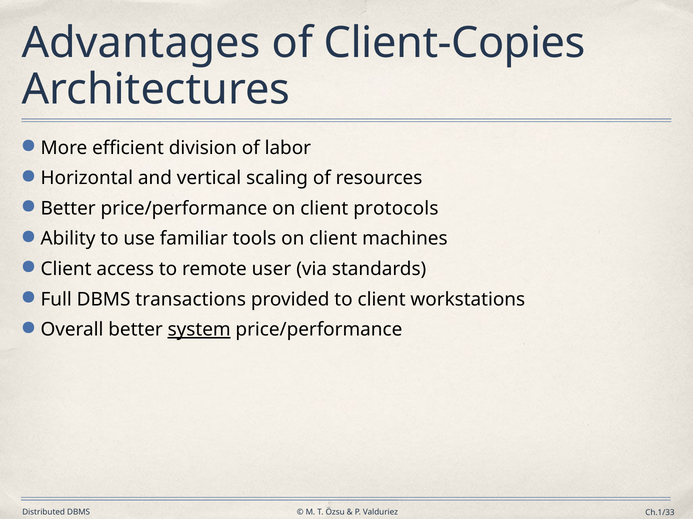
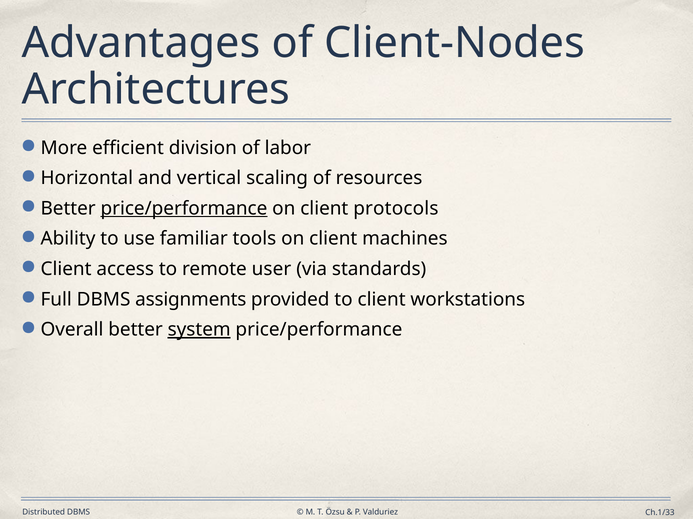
Client-Copies: Client-Copies -> Client-Nodes
price/performance at (184, 209) underline: none -> present
transactions: transactions -> assignments
